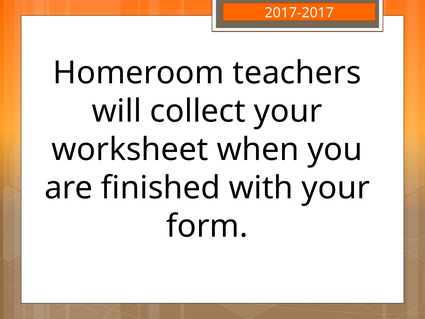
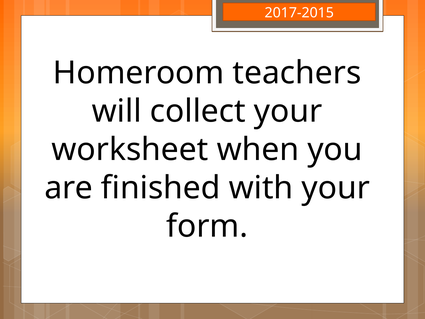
2017-2017: 2017-2017 -> 2017-2015
